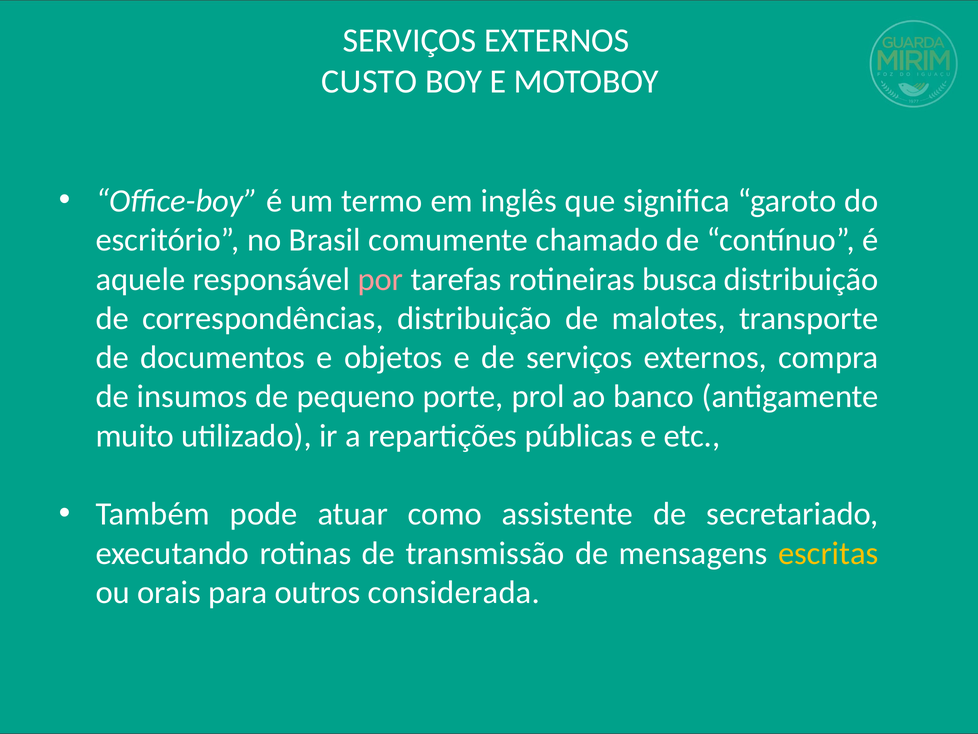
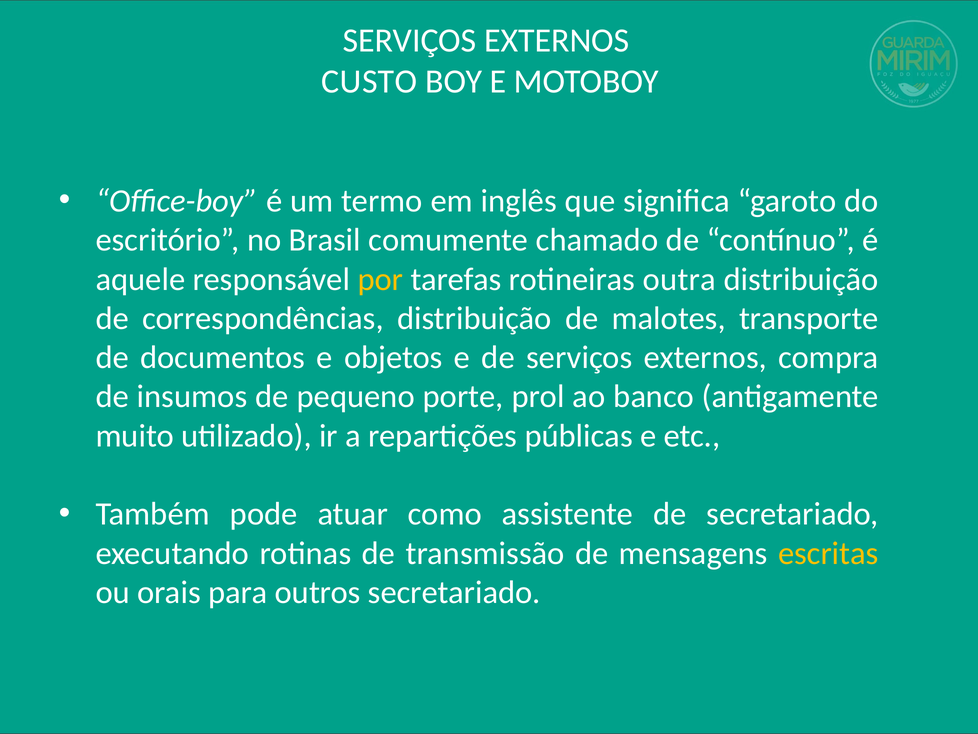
por colour: pink -> yellow
busca: busca -> outra
outros considerada: considerada -> secretariado
